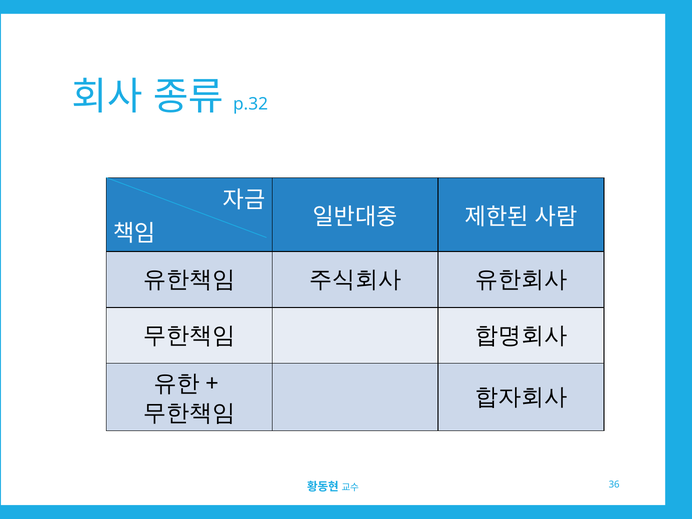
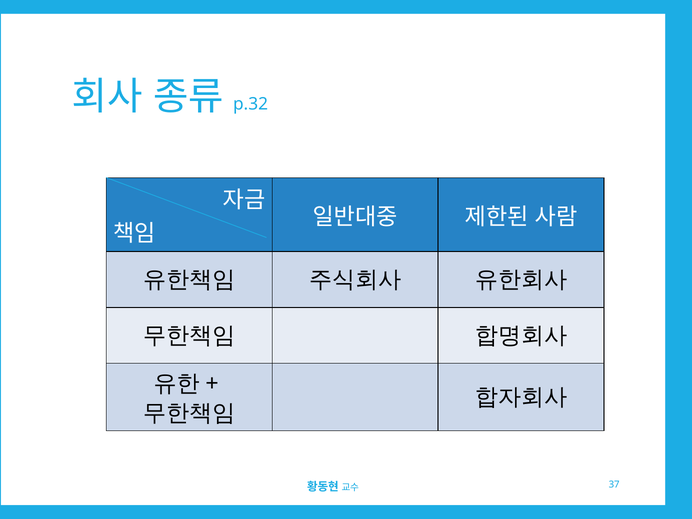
36: 36 -> 37
